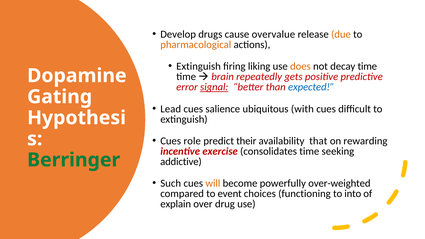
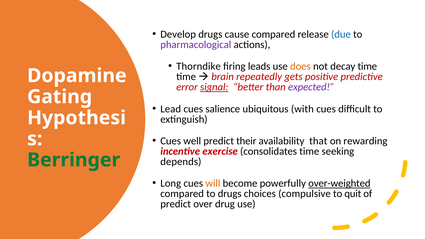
cause overvalue: overvalue -> compared
due colour: orange -> blue
pharmacological colour: orange -> purple
Extinguish at (199, 66): Extinguish -> Thorndike
liking: liking -> leads
expected colour: blue -> purple
role: role -> well
addictive: addictive -> depends
Such: Such -> Long
over-weighted underline: none -> present
to event: event -> drugs
functioning: functioning -> compulsive
into: into -> quit
explain at (176, 204): explain -> predict
